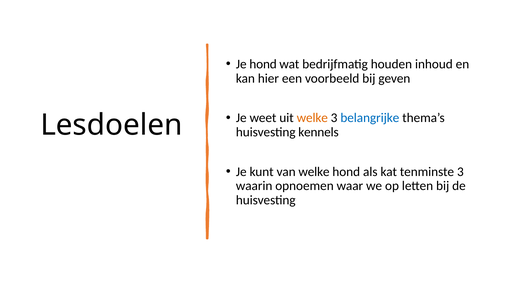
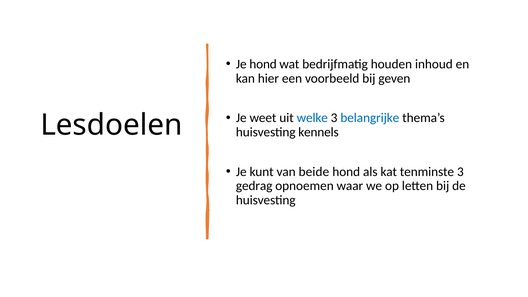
welke at (312, 118) colour: orange -> blue
van welke: welke -> beide
waarin: waarin -> gedrag
